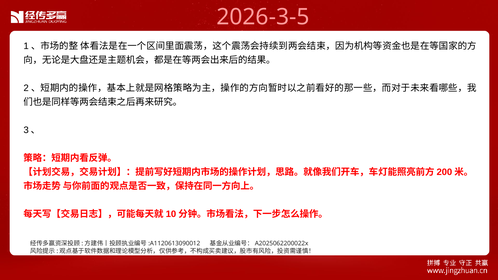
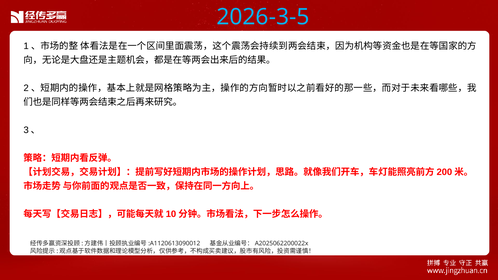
2026-3-5 colour: pink -> light blue
